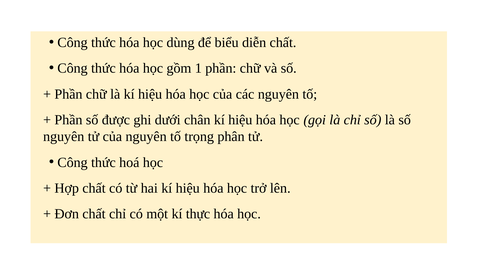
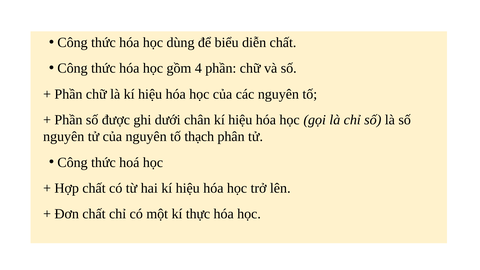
1: 1 -> 4
trọng: trọng -> thạch
